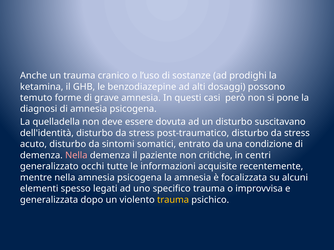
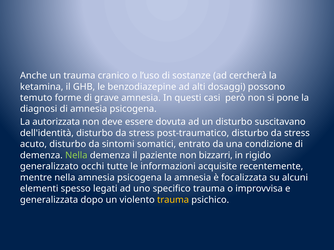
prodighi: prodighi -> cercherà
quelladella: quelladella -> autorizzata
Nella at (76, 156) colour: pink -> light green
critiche: critiche -> bizzarri
centri: centri -> rigido
